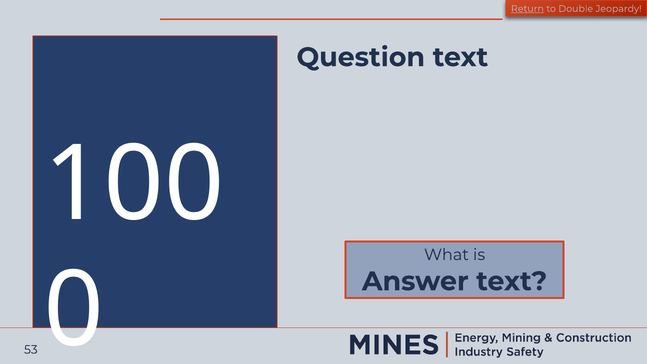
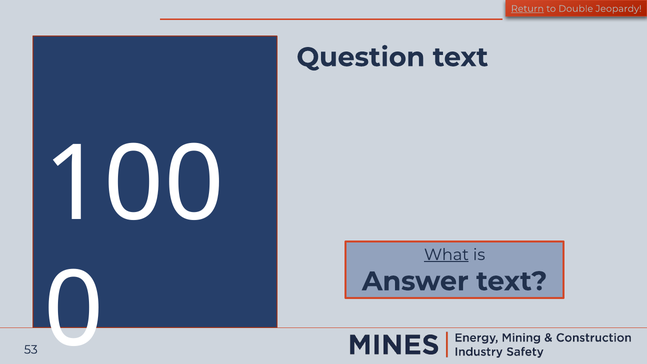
What underline: none -> present
